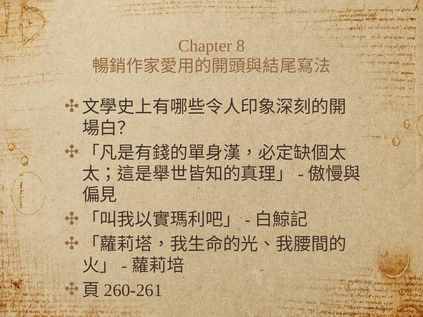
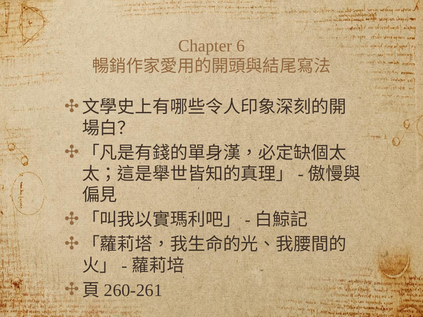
8: 8 -> 6
